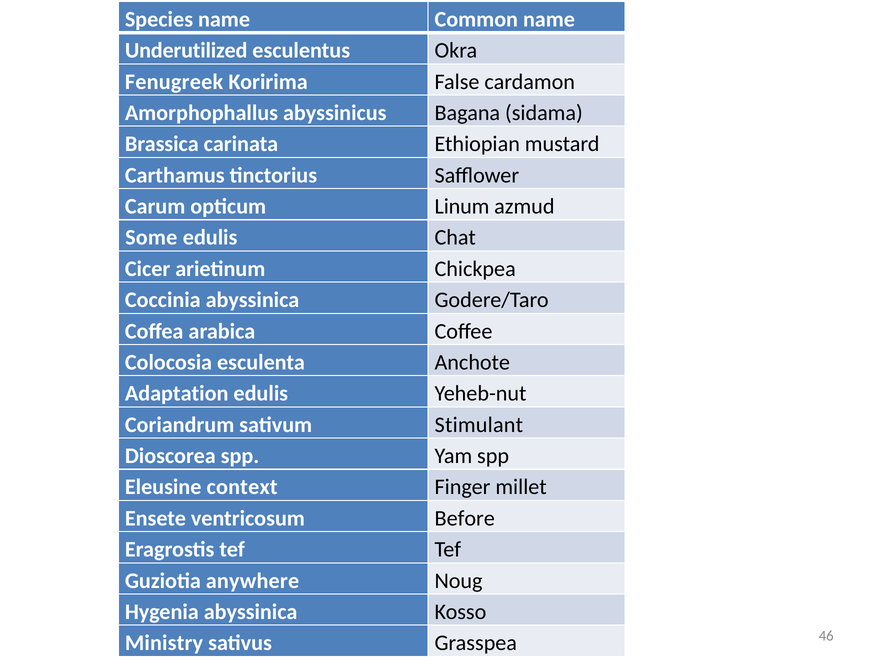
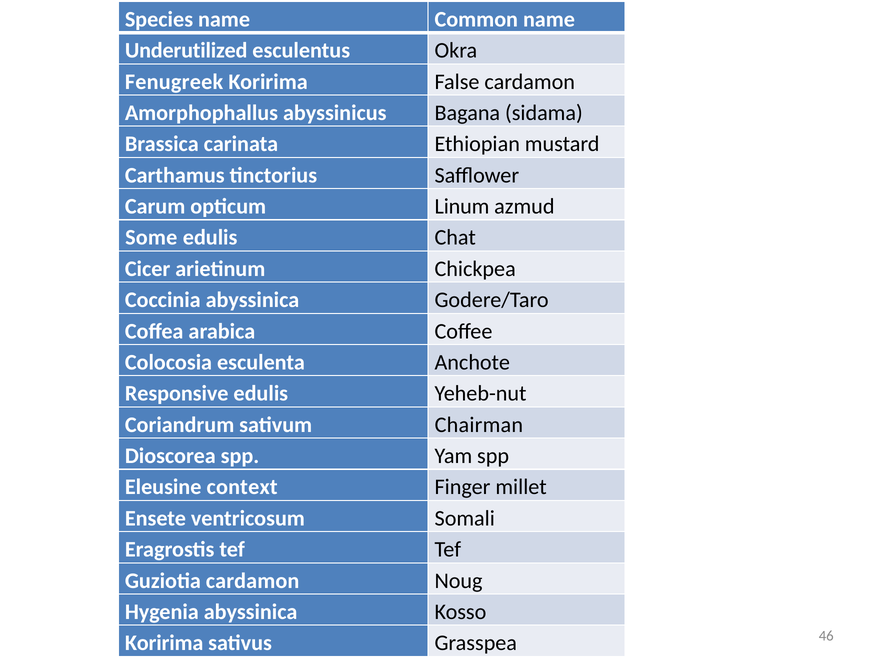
Adaptation: Adaptation -> Responsive
Stimulant: Stimulant -> Chairman
Before: Before -> Somali
Guziotia anywhere: anywhere -> cardamon
Ministry at (164, 642): Ministry -> Koririma
